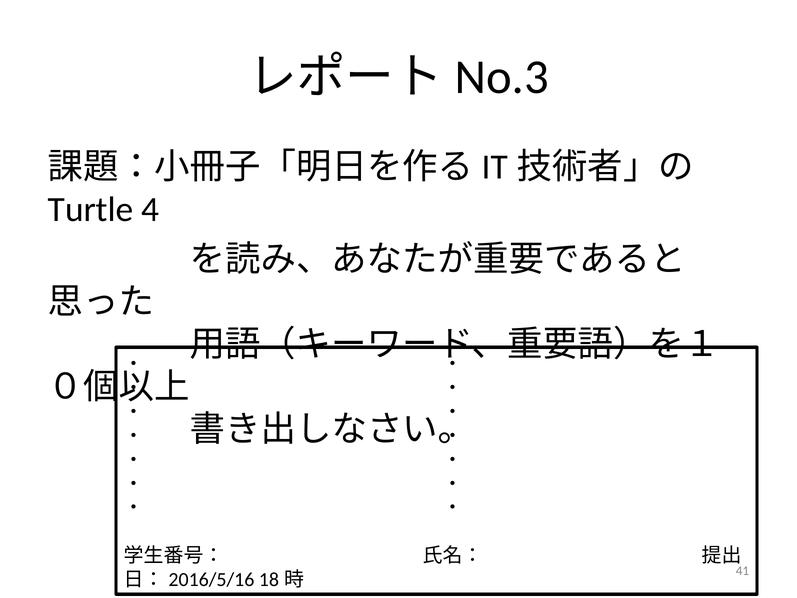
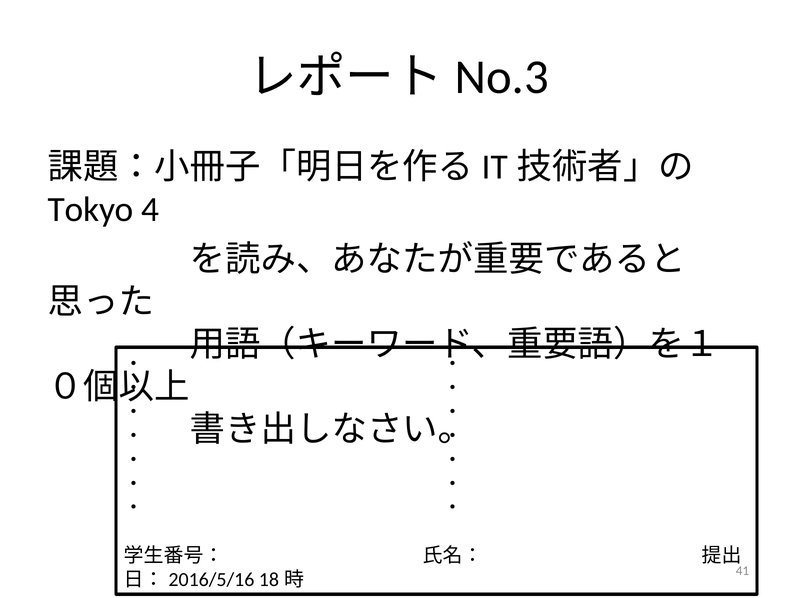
Turtle: Turtle -> Tokyo
